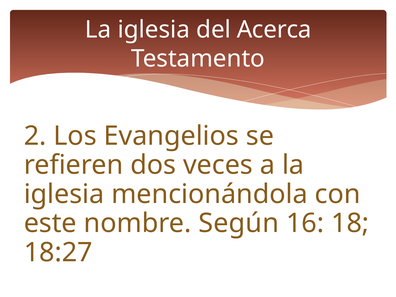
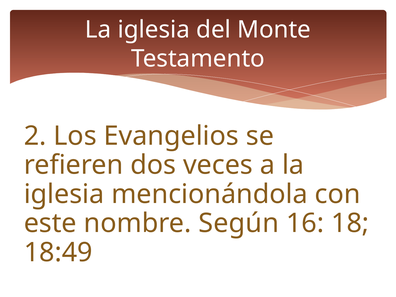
Acerca: Acerca -> Monte
18:27: 18:27 -> 18:49
